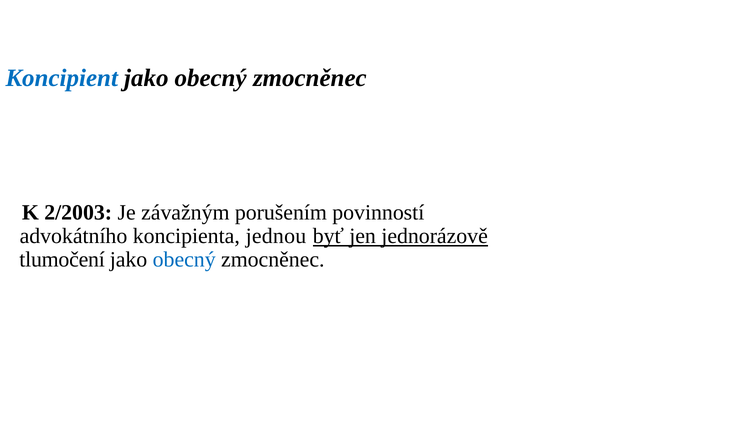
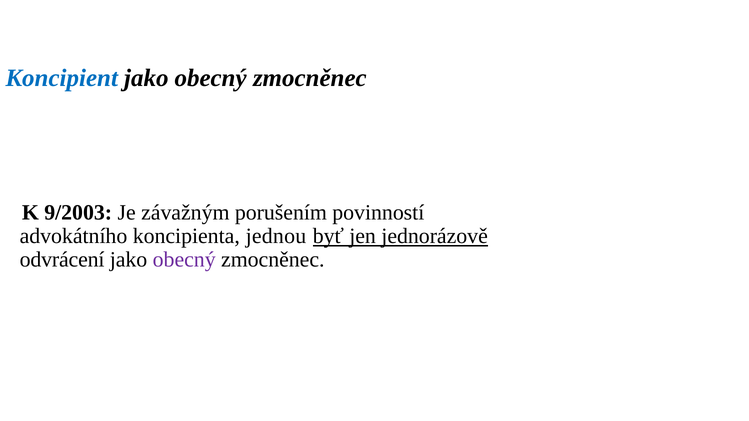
2/2003: 2/2003 -> 9/2003
tlumočení: tlumočení -> odvrácení
obecný at (184, 260) colour: blue -> purple
